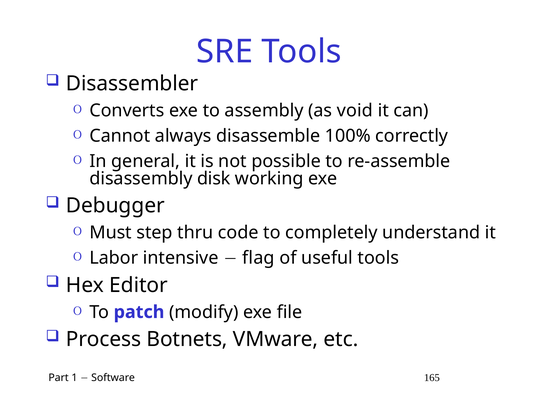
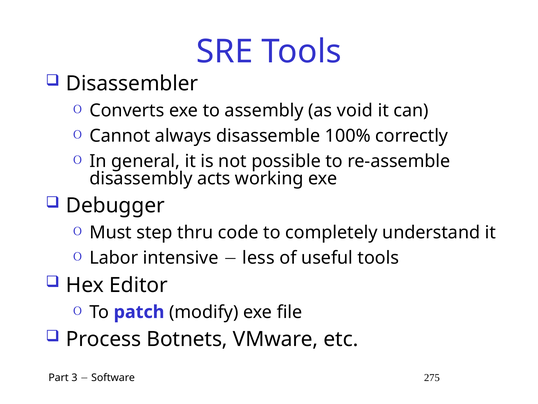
disk: disk -> acts
flag: flag -> less
1: 1 -> 3
165: 165 -> 275
